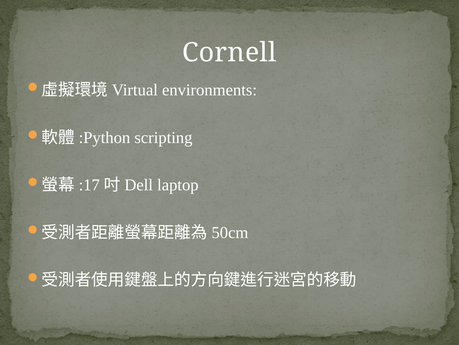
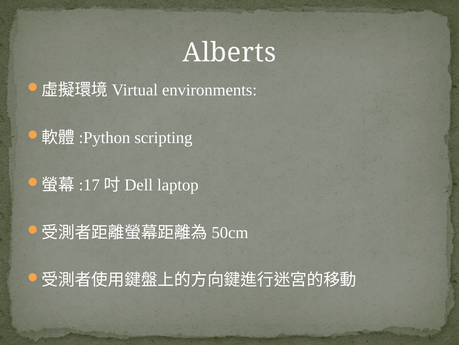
Cornell: Cornell -> Alberts
